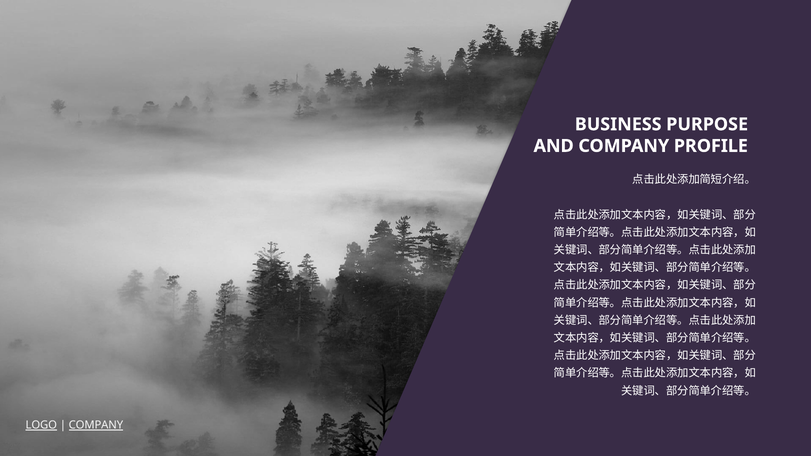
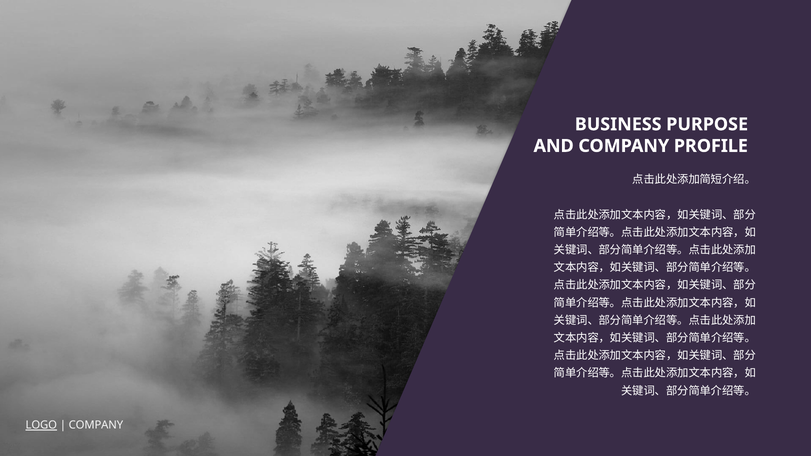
COMPANY at (96, 425) underline: present -> none
